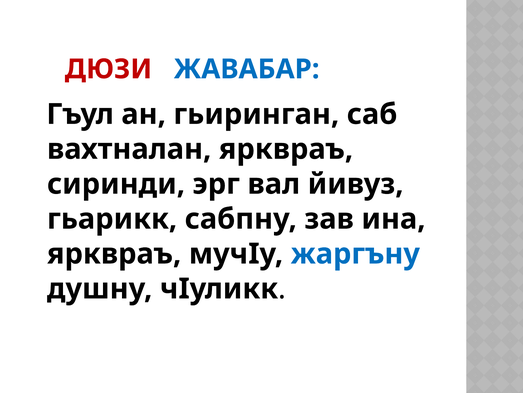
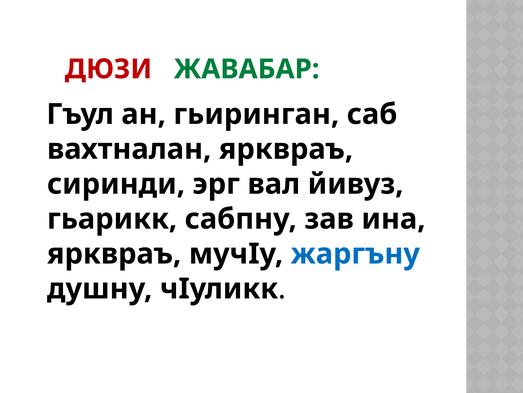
ЖАВАБАР colour: blue -> green
